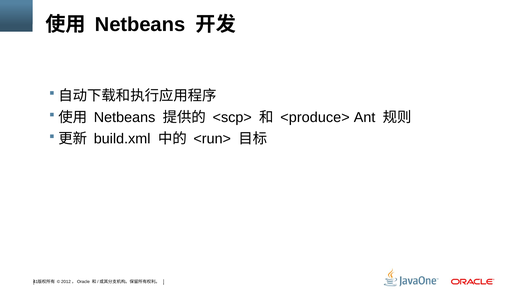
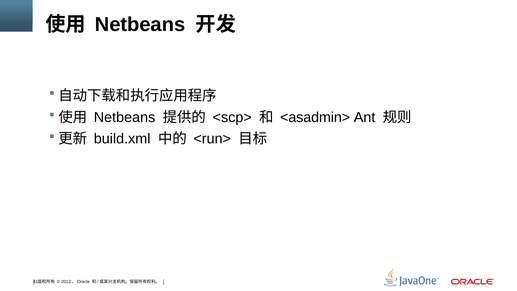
<produce>: <produce> -> <asadmin>
